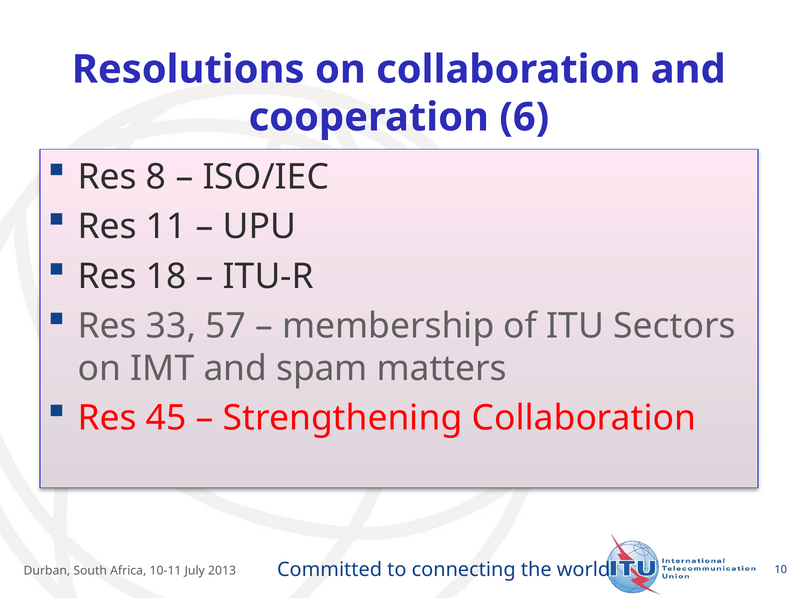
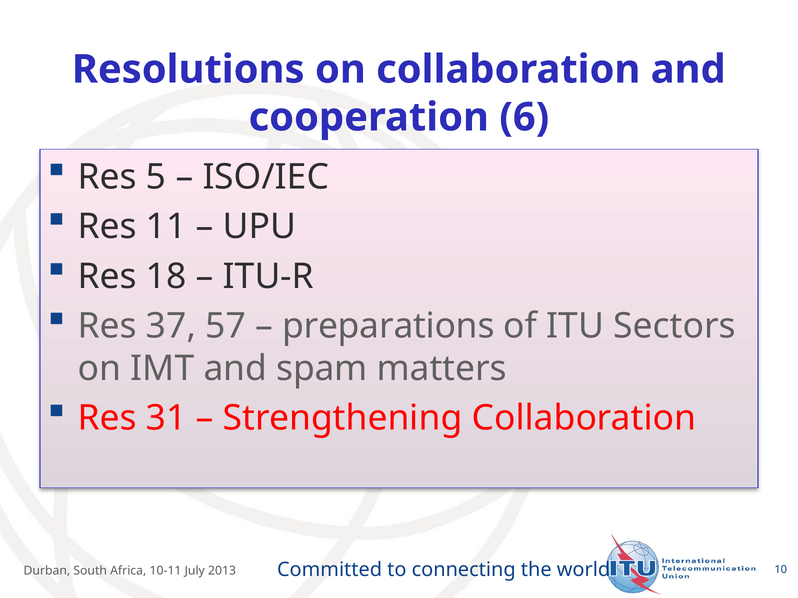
8: 8 -> 5
33: 33 -> 37
membership: membership -> preparations
45: 45 -> 31
